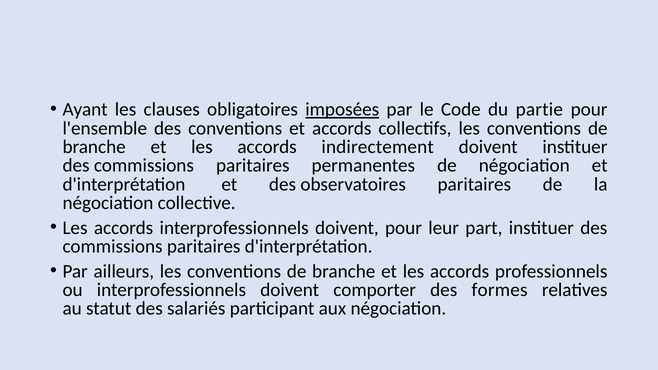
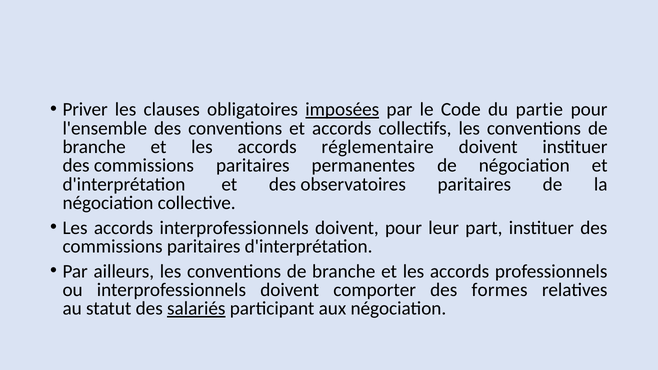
Ayant: Ayant -> Priver
indirectement: indirectement -> réglementaire
salariés underline: none -> present
